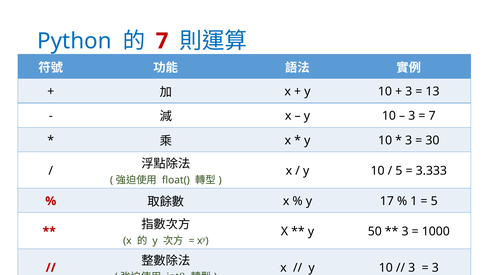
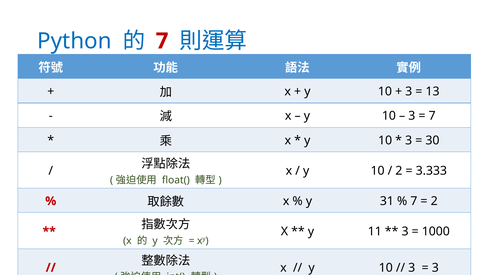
5 at (399, 171): 5 -> 2
17: 17 -> 31
1 at (414, 201): 1 -> 7
5 at (434, 201): 5 -> 2
50: 50 -> 11
